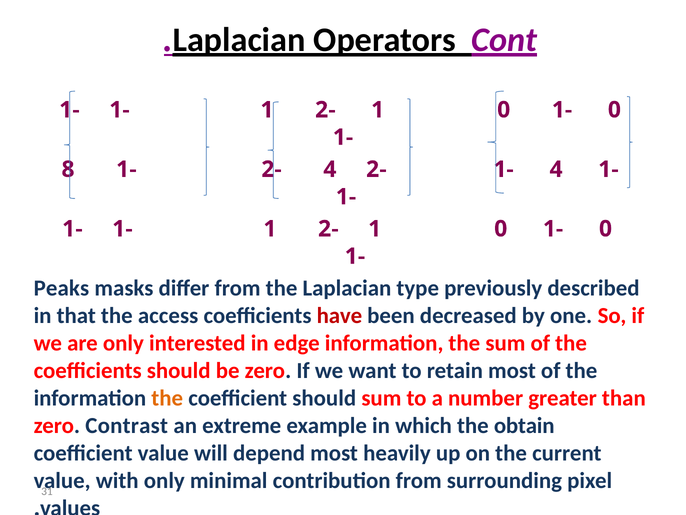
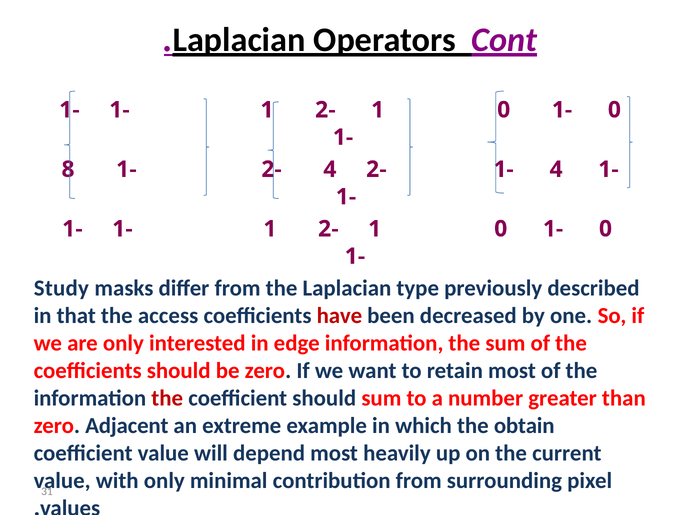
Peaks: Peaks -> Study
the at (167, 398) colour: orange -> red
Contrast: Contrast -> Adjacent
